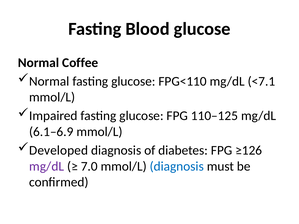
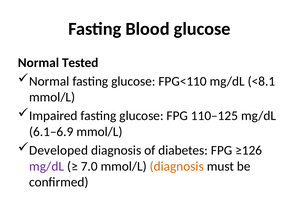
Coffee: Coffee -> Tested
<7.1: <7.1 -> <8.1
diagnosis at (177, 166) colour: blue -> orange
